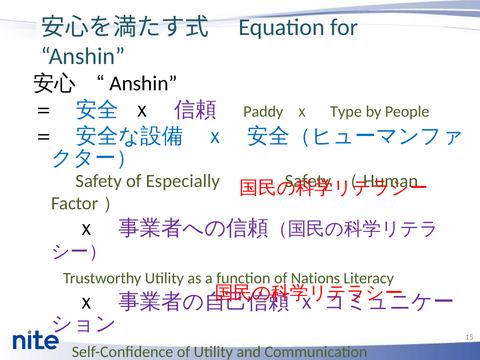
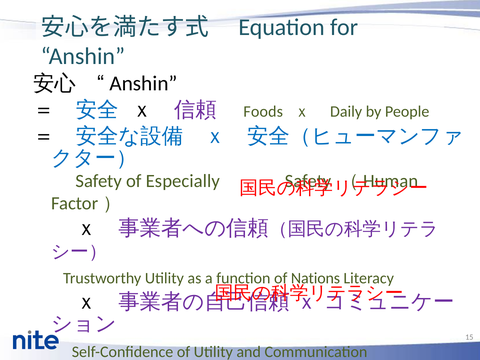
Paddy: Paddy -> Foods
Type: Type -> Daily
